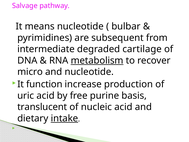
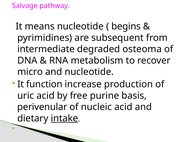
bulbar: bulbar -> begins
cartilage: cartilage -> osteoma
metabolism underline: present -> none
translucent: translucent -> perivenular
